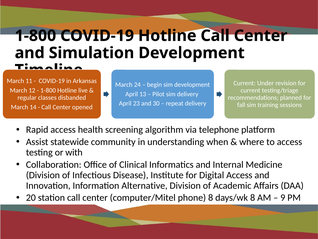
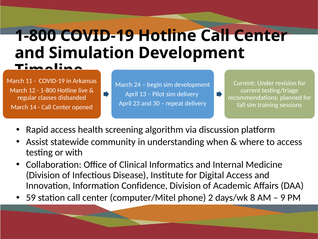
telephone: telephone -> discussion
Alternative: Alternative -> Confidence
20: 20 -> 59
phone 8: 8 -> 2
